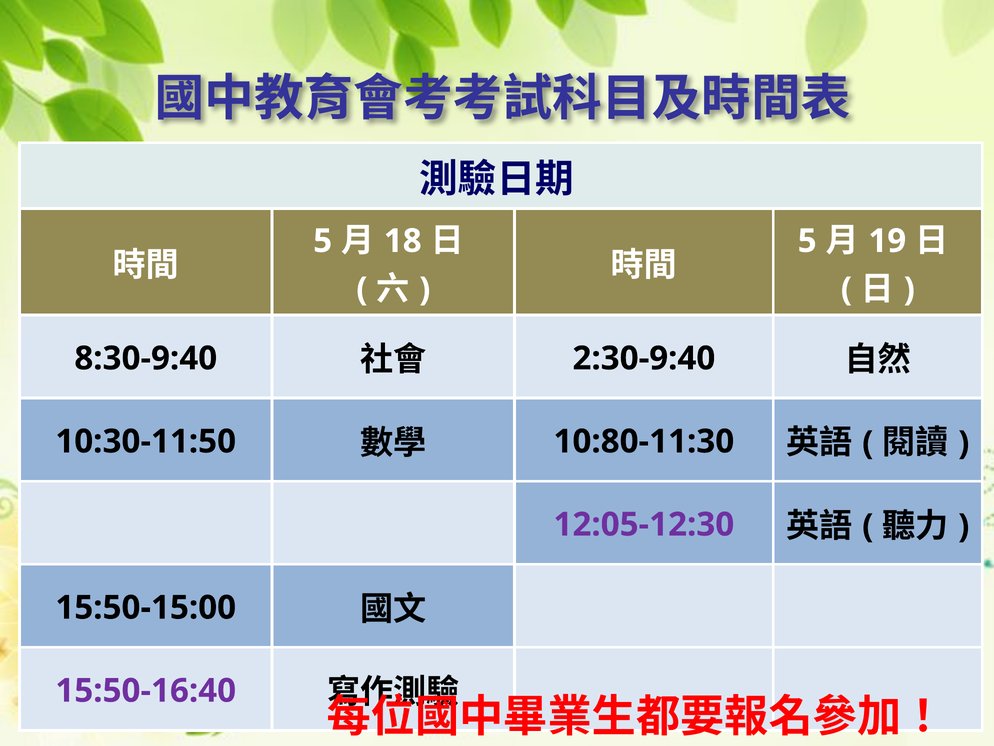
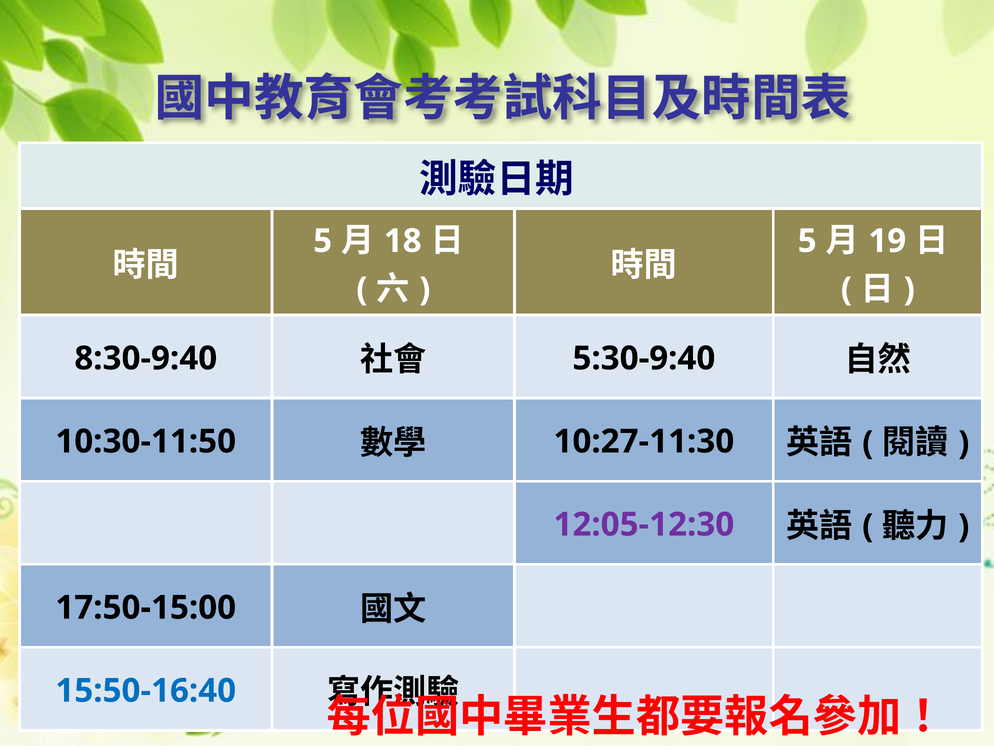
2:30-9:40: 2:30-9:40 -> 5:30-9:40
10:80-11:30: 10:80-11:30 -> 10:27-11:30
15:50-15:00: 15:50-15:00 -> 17:50-15:00
15:50-16:40 colour: purple -> blue
